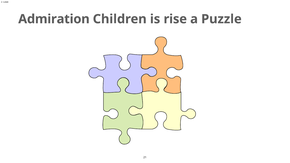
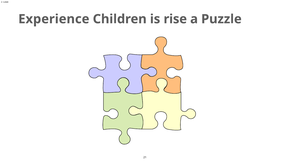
Admiration: Admiration -> Experience
